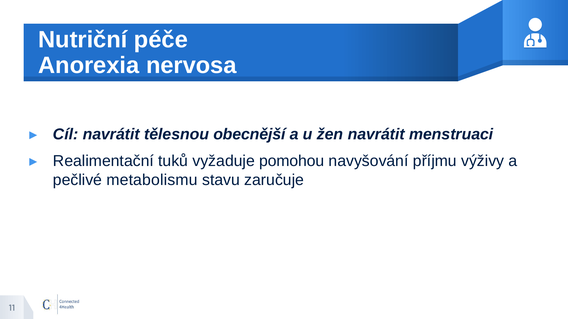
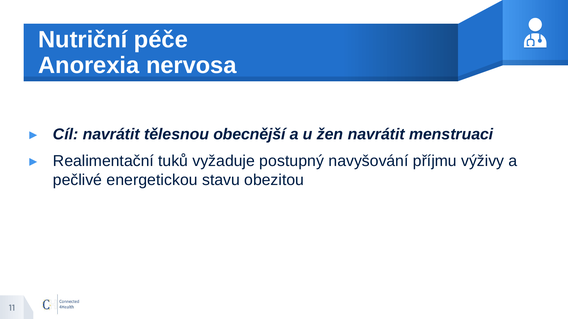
pomohou: pomohou -> postupný
metabolismu: metabolismu -> energetickou
zaručuje: zaručuje -> obezitou
